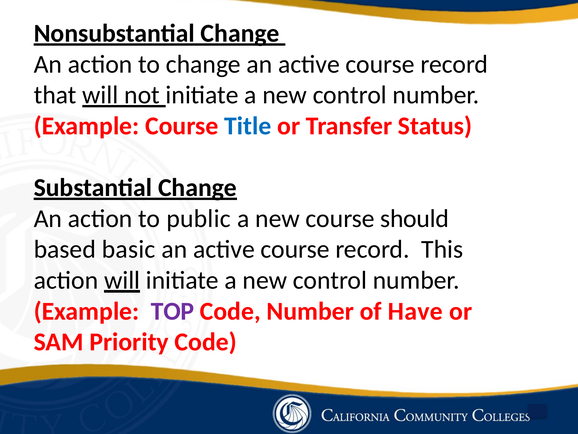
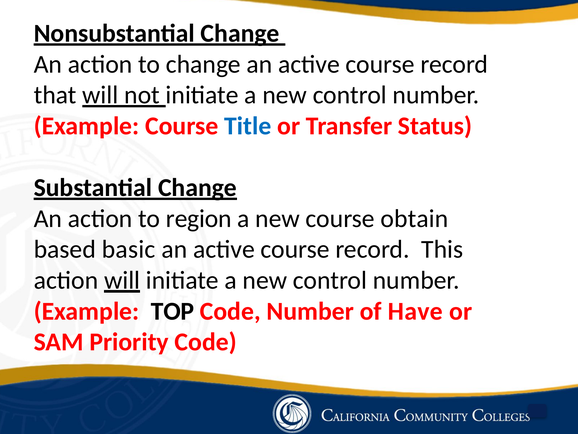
public: public -> region
should: should -> obtain
TOP colour: purple -> black
